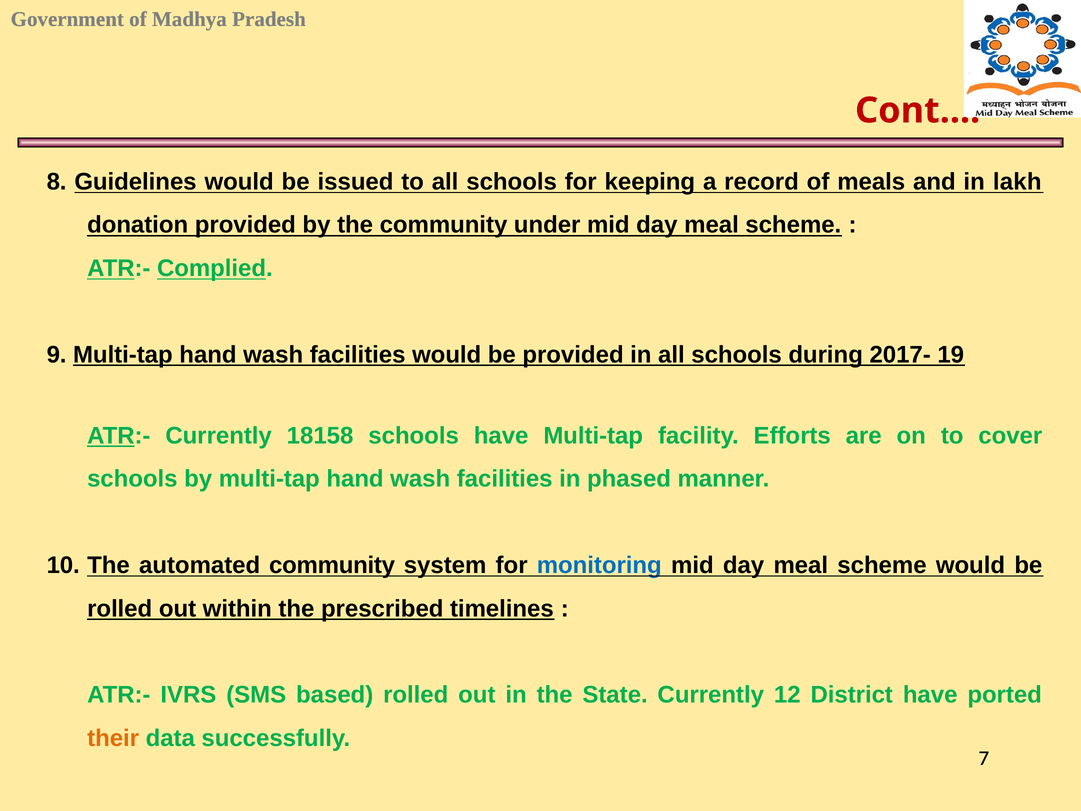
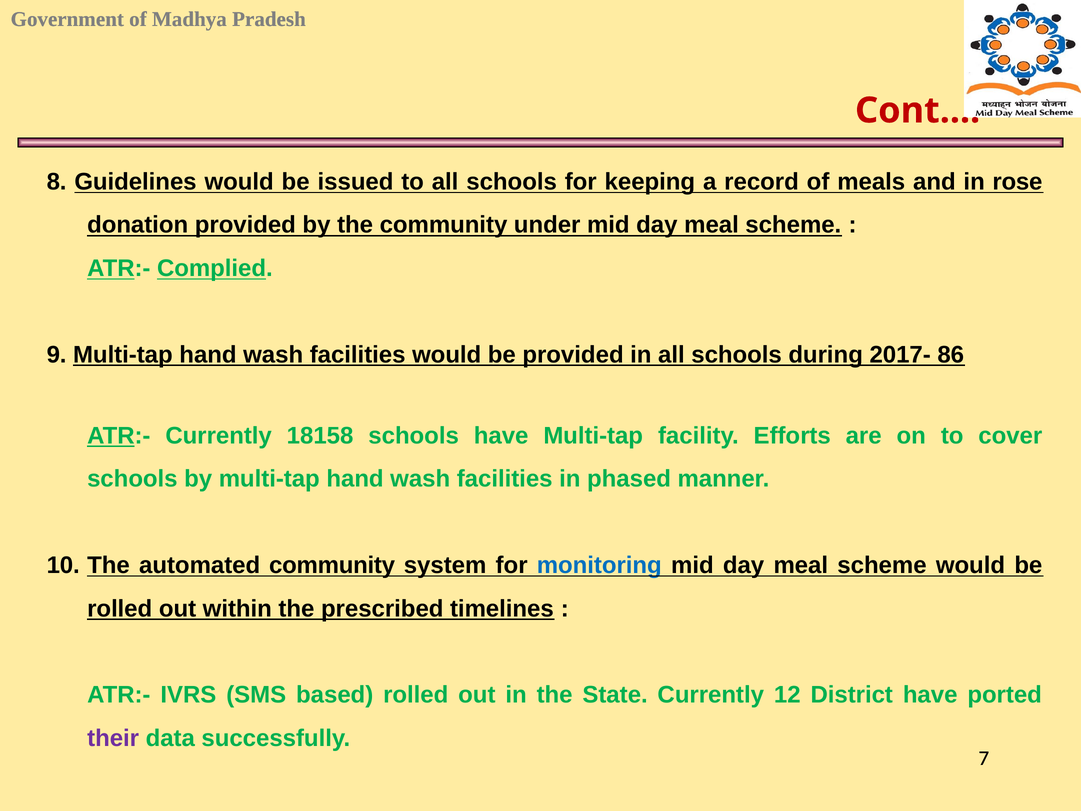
lakh: lakh -> rose
19: 19 -> 86
their colour: orange -> purple
